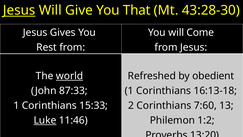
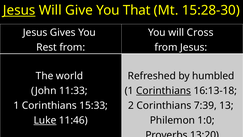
43:28-30: 43:28-30 -> 15:28-30
Come: Come -> Cross
world underline: present -> none
obedient: obedient -> humbled
87:33: 87:33 -> 11:33
Corinthians at (164, 91) underline: none -> present
7:60: 7:60 -> 7:39
1:2: 1:2 -> 1:0
